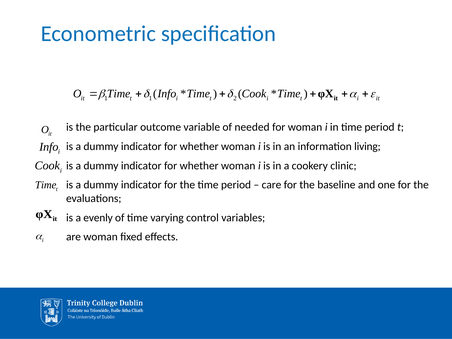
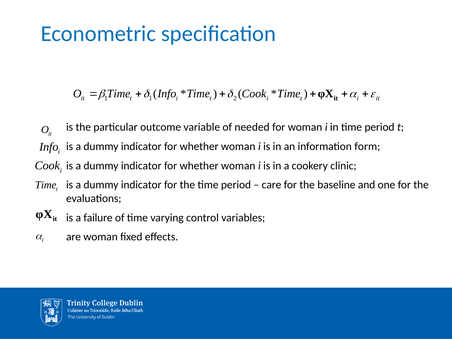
living: living -> form
evenly: evenly -> failure
